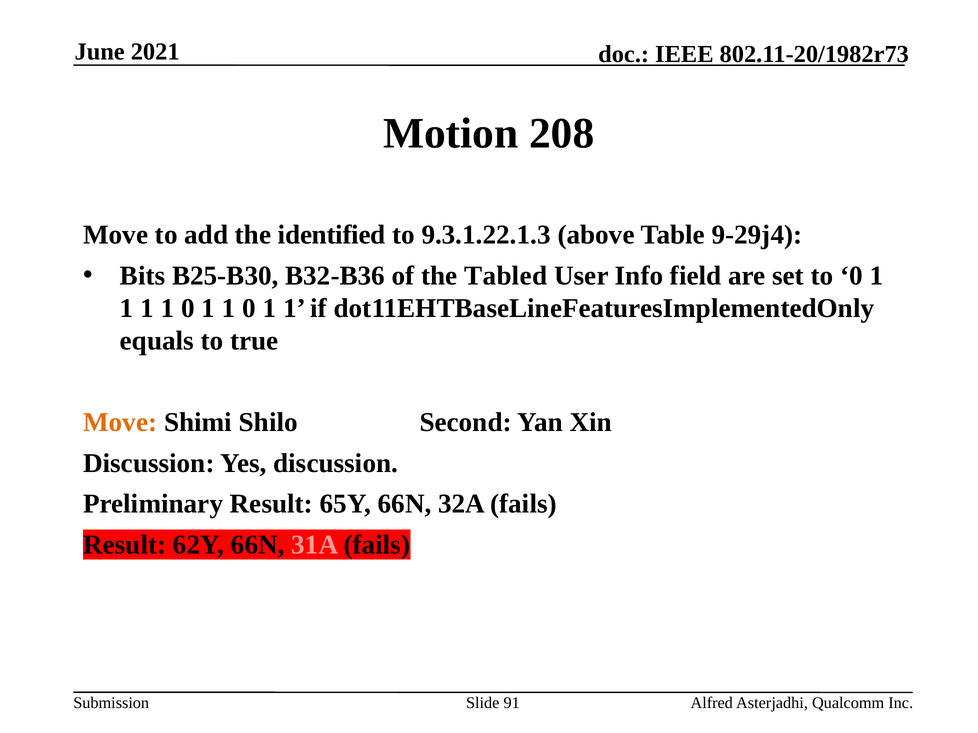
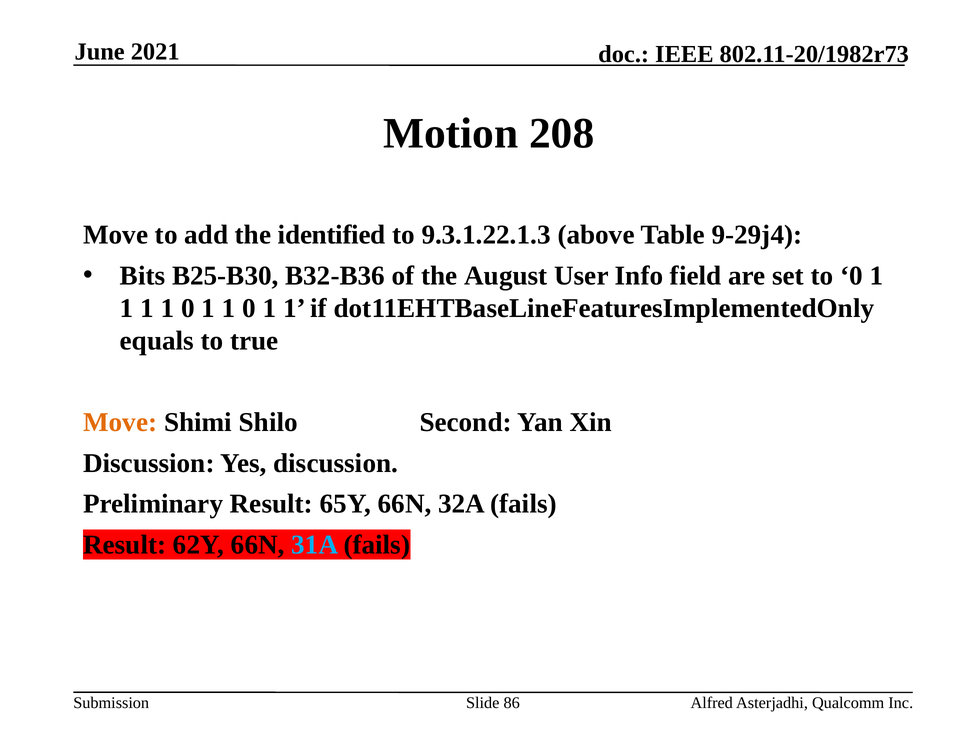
Tabled: Tabled -> August
31A colour: pink -> light blue
91: 91 -> 86
